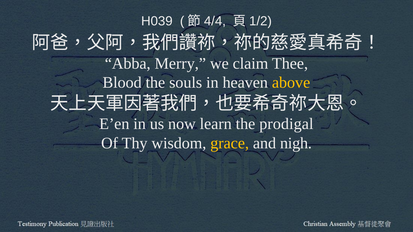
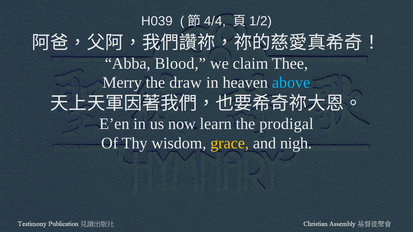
Merry: Merry -> Blood
Blood: Blood -> Merry
souls: souls -> draw
above colour: yellow -> light blue
